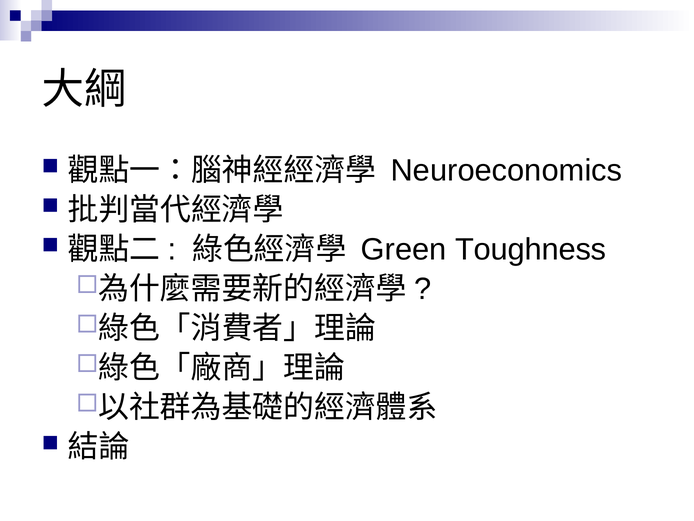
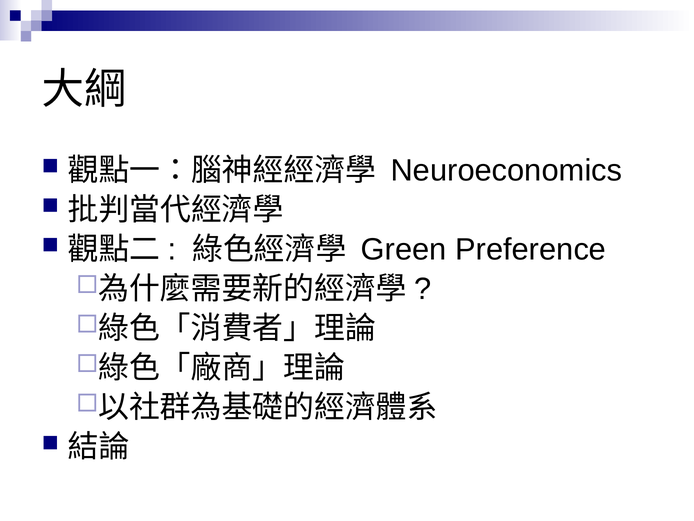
Toughness: Toughness -> Preference
